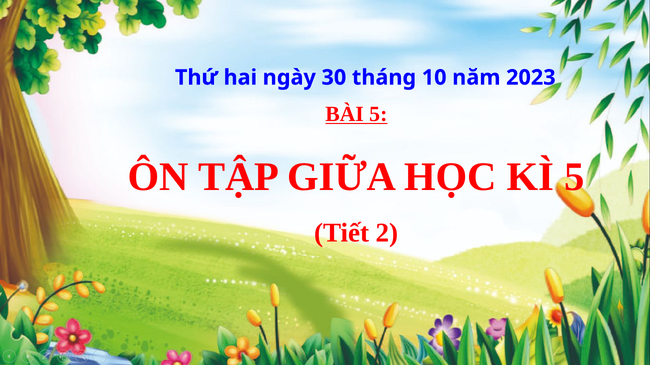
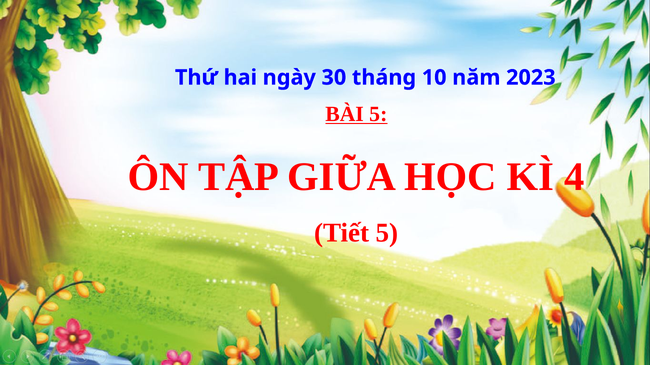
KÌ 5: 5 -> 4
Tiết 2: 2 -> 5
